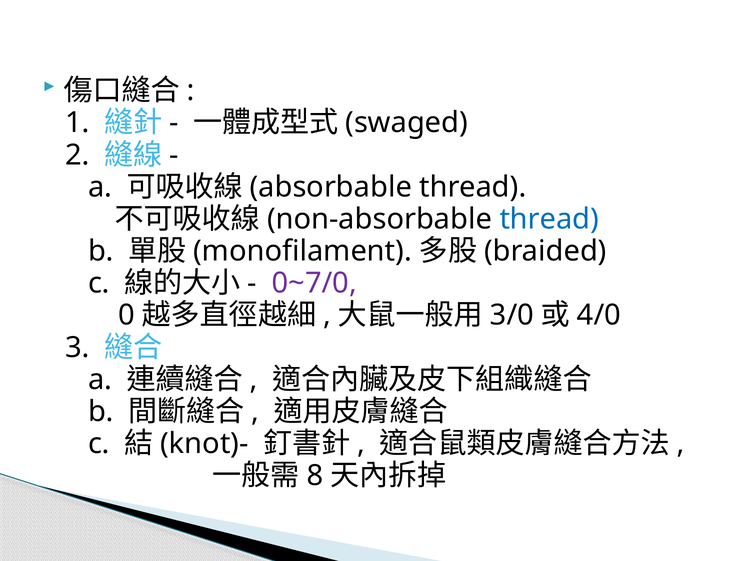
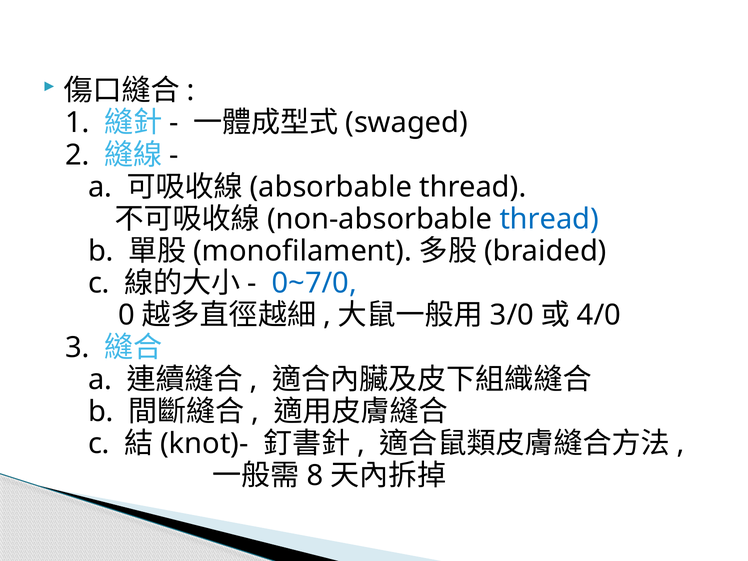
0~7/0 colour: purple -> blue
